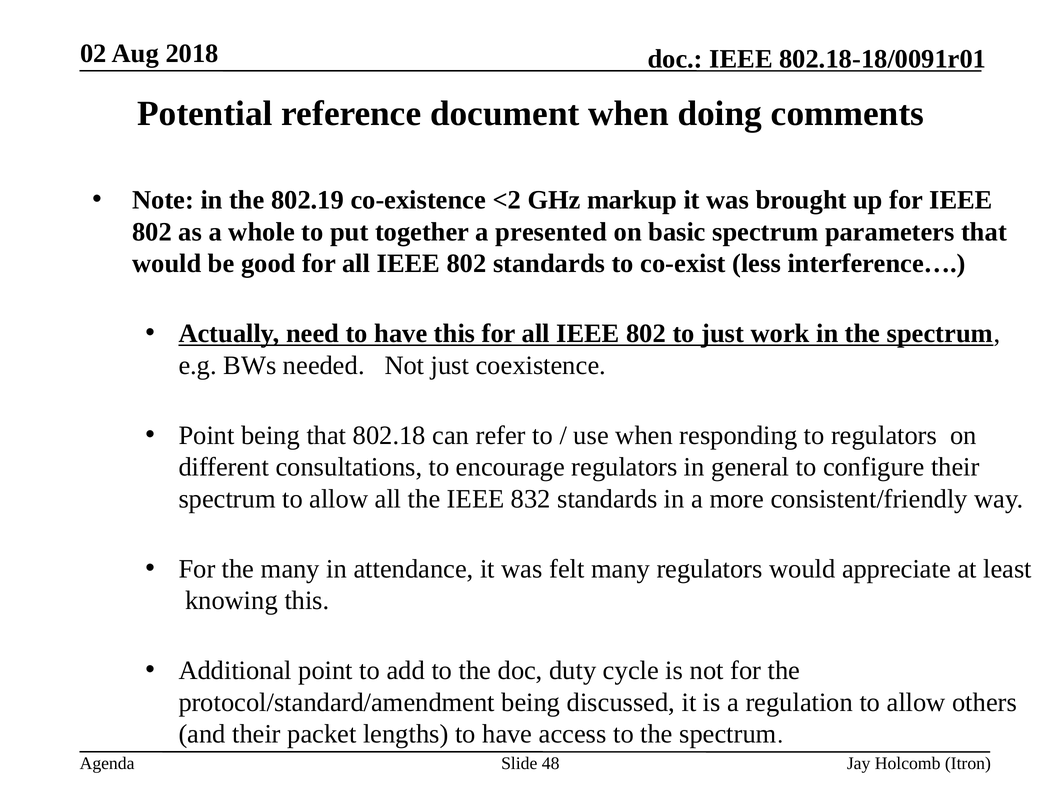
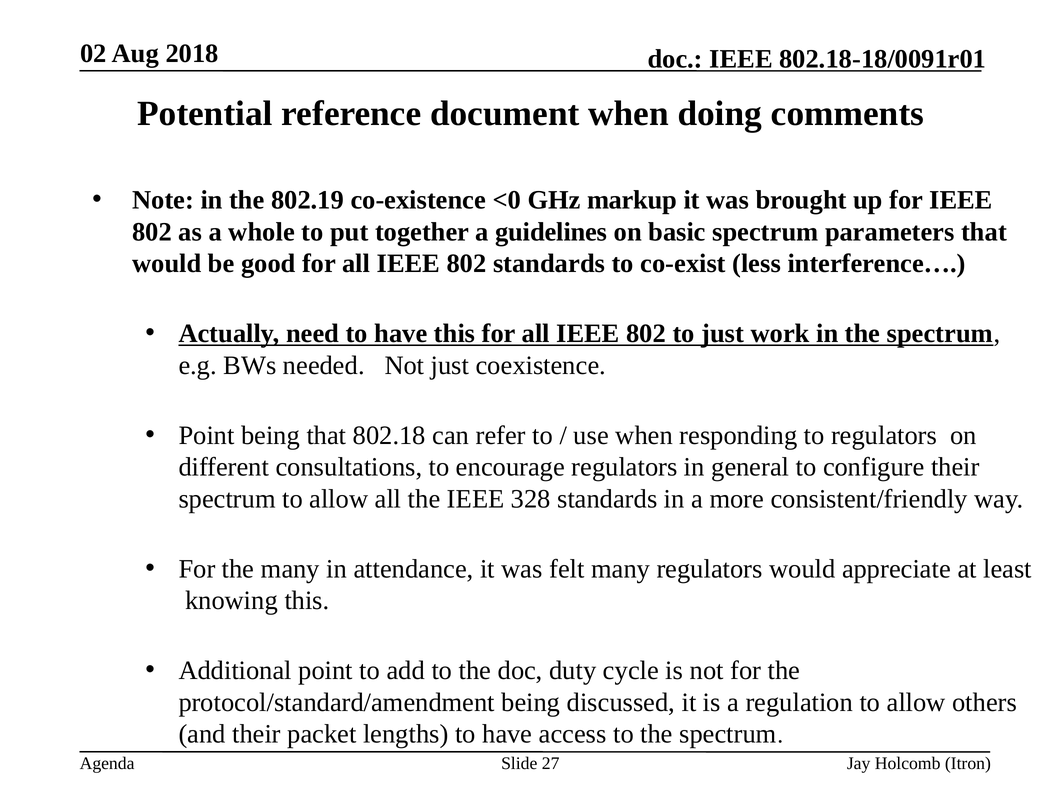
<2: <2 -> <0
presented: presented -> guidelines
832: 832 -> 328
48: 48 -> 27
